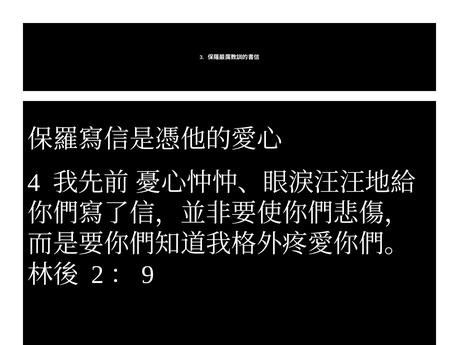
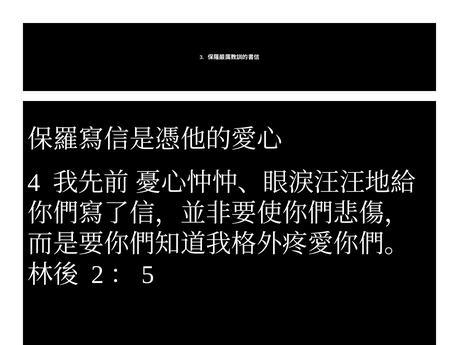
9: 9 -> 5
